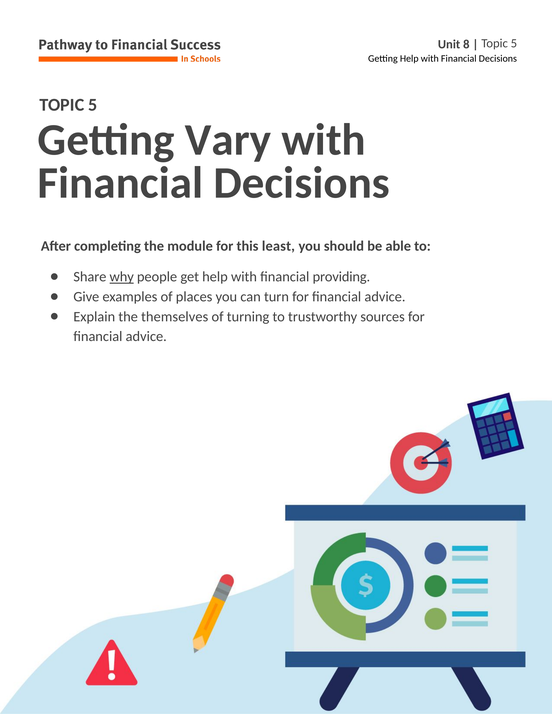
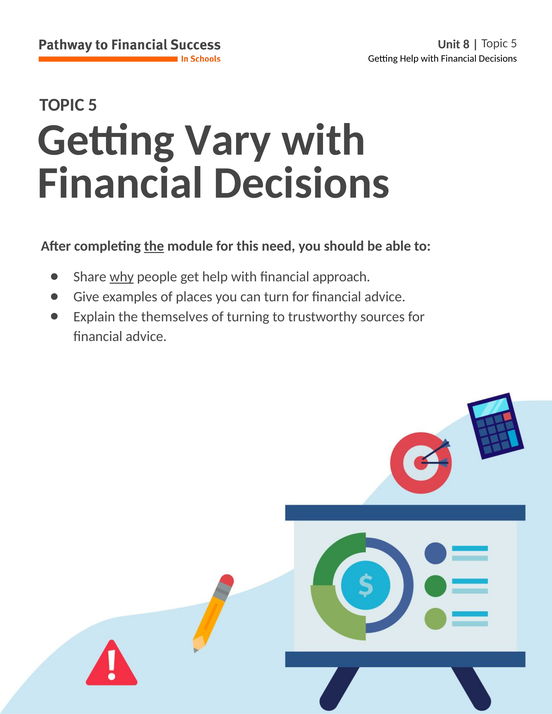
the at (154, 246) underline: none -> present
least: least -> need
providing: providing -> approach
